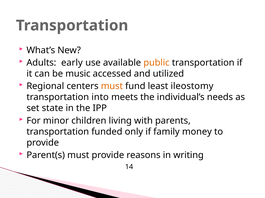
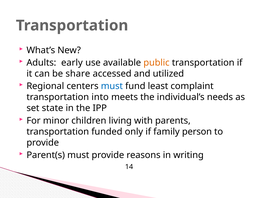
music: music -> share
must at (112, 86) colour: orange -> blue
ileostomy: ileostomy -> complaint
money: money -> person
